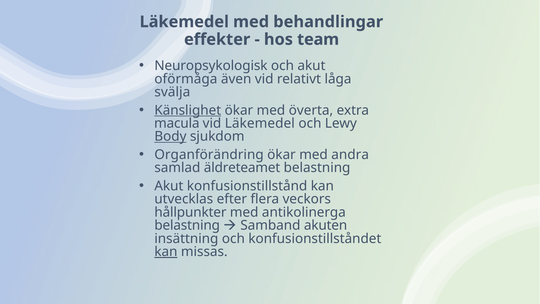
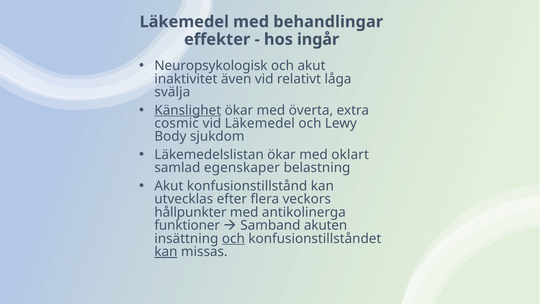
team: team -> ingår
oförmåga: oförmåga -> inaktivitet
macula: macula -> cosmic
Body underline: present -> none
Organförändring: Organförändring -> Läkemedelslistan
andra: andra -> oklart
äldreteamet: äldreteamet -> egenskaper
belastning at (187, 225): belastning -> funktioner
och at (233, 238) underline: none -> present
